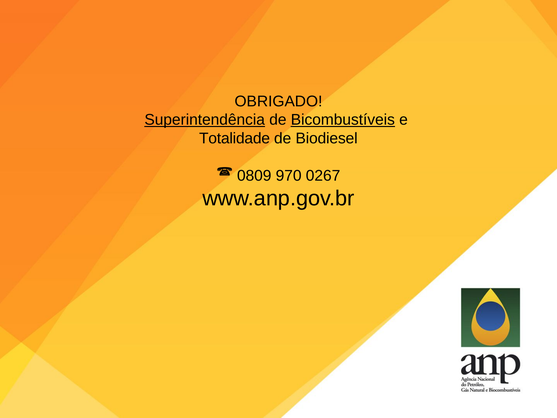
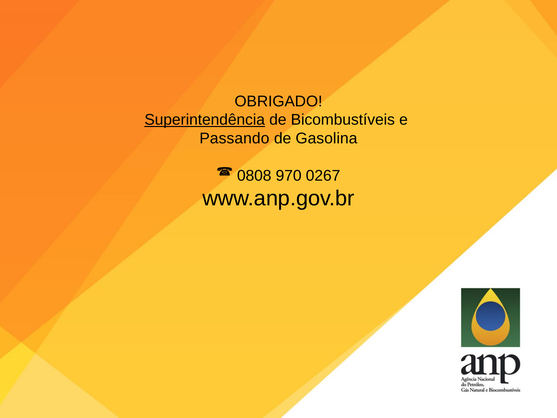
Bicombustíveis underline: present -> none
Totalidade: Totalidade -> Passando
Biodiesel: Biodiesel -> Gasolina
0809: 0809 -> 0808
